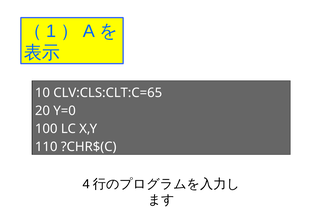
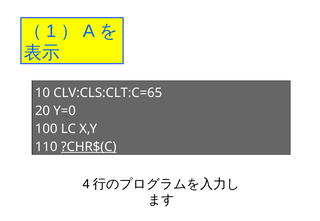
?CHR$(C underline: none -> present
